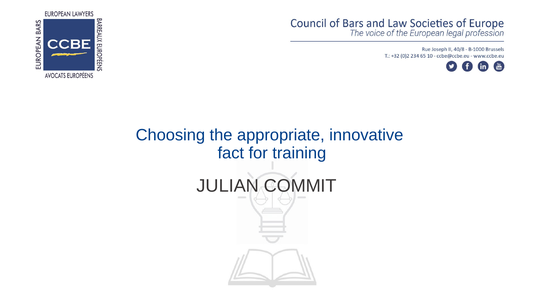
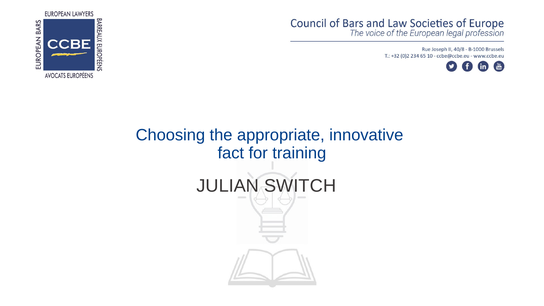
COMMIT: COMMIT -> SWITCH
